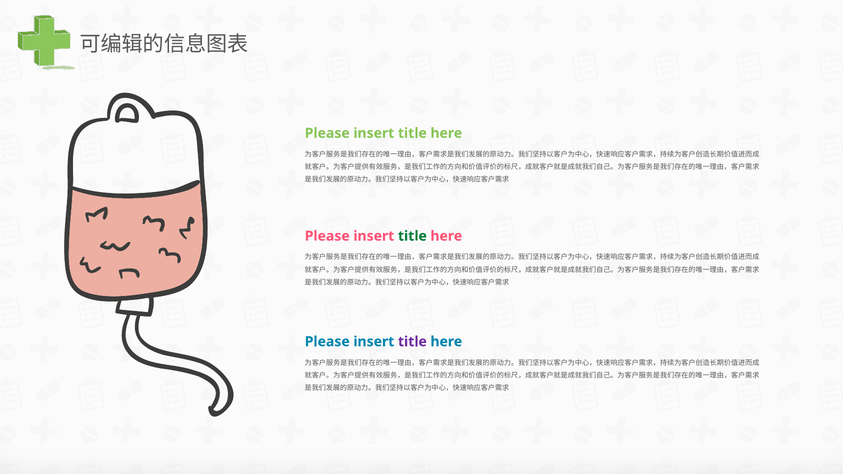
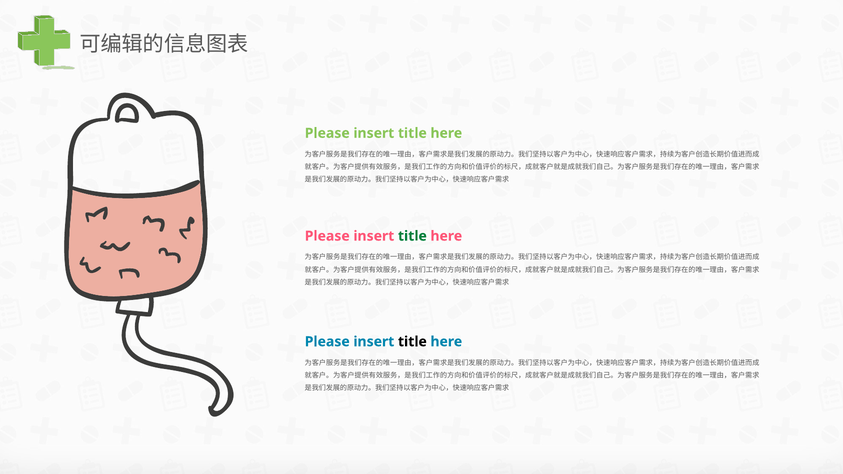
title at (412, 342) colour: purple -> black
